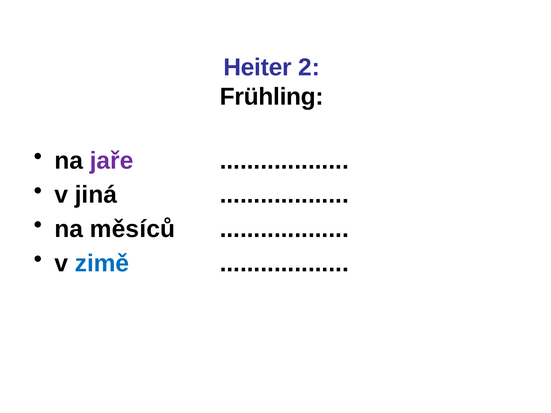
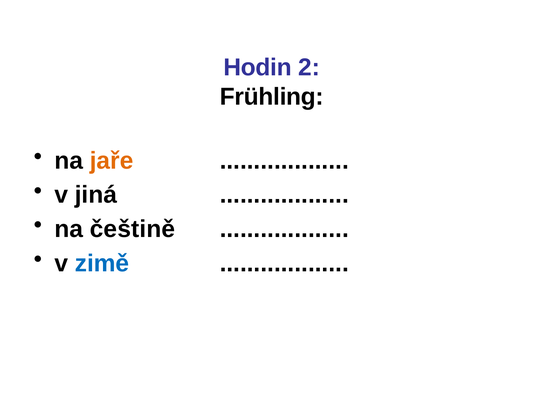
Heiter: Heiter -> Hodin
jaře colour: purple -> orange
měsíců: měsíců -> češtině
